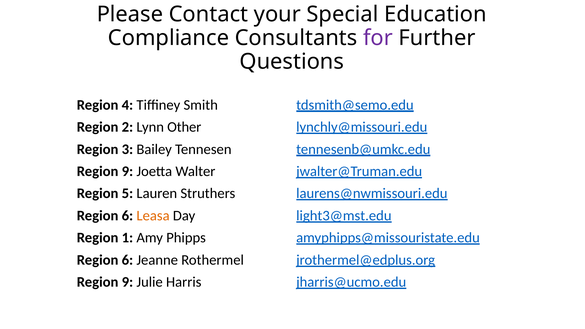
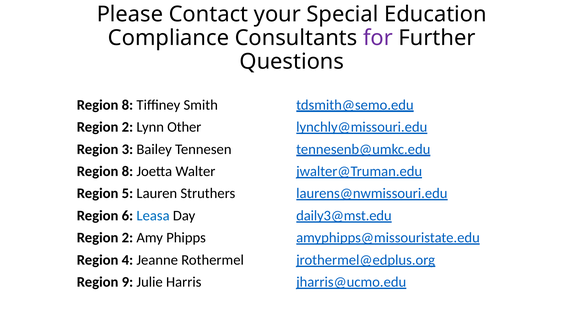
4 at (127, 105): 4 -> 8
9 at (127, 171): 9 -> 8
Leasa colour: orange -> blue
light3@mst.edu: light3@mst.edu -> daily3@mst.edu
1 at (127, 238): 1 -> 2
6 at (127, 260): 6 -> 4
